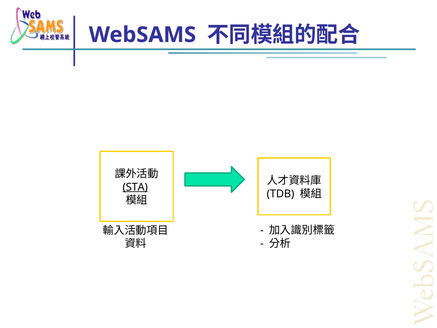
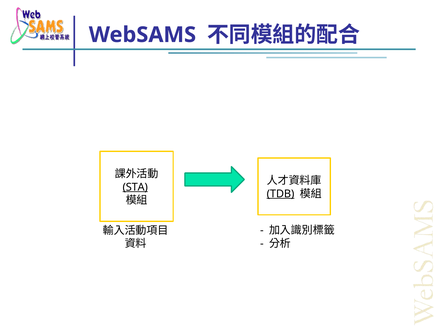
TDB underline: none -> present
